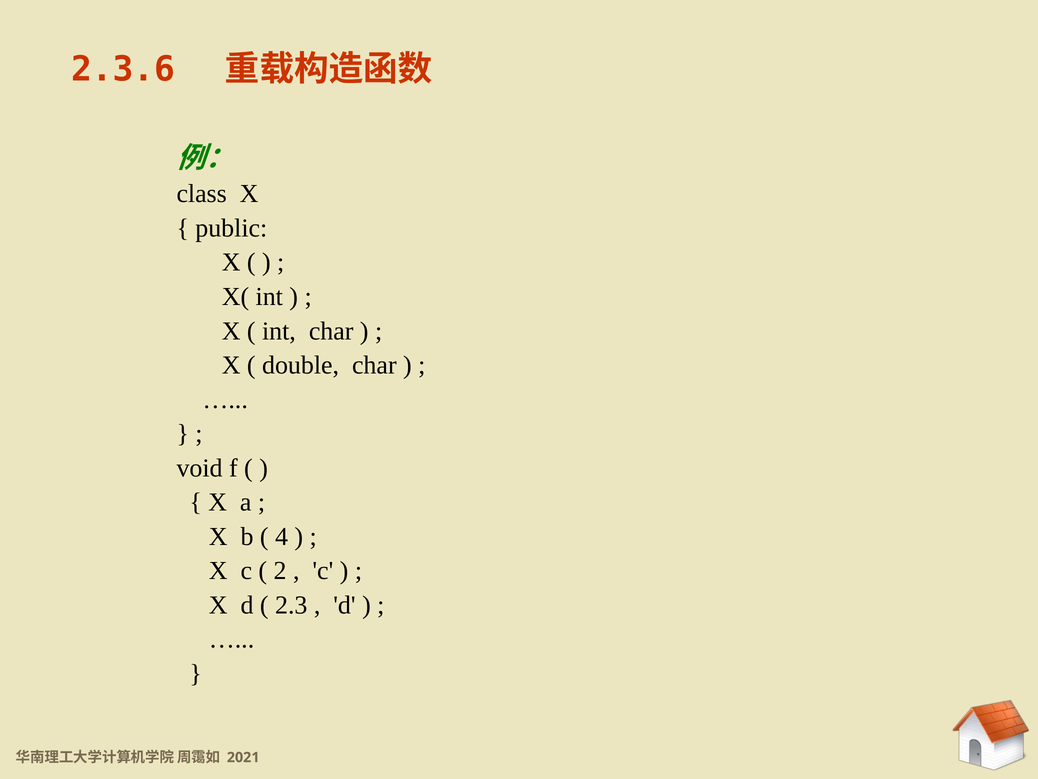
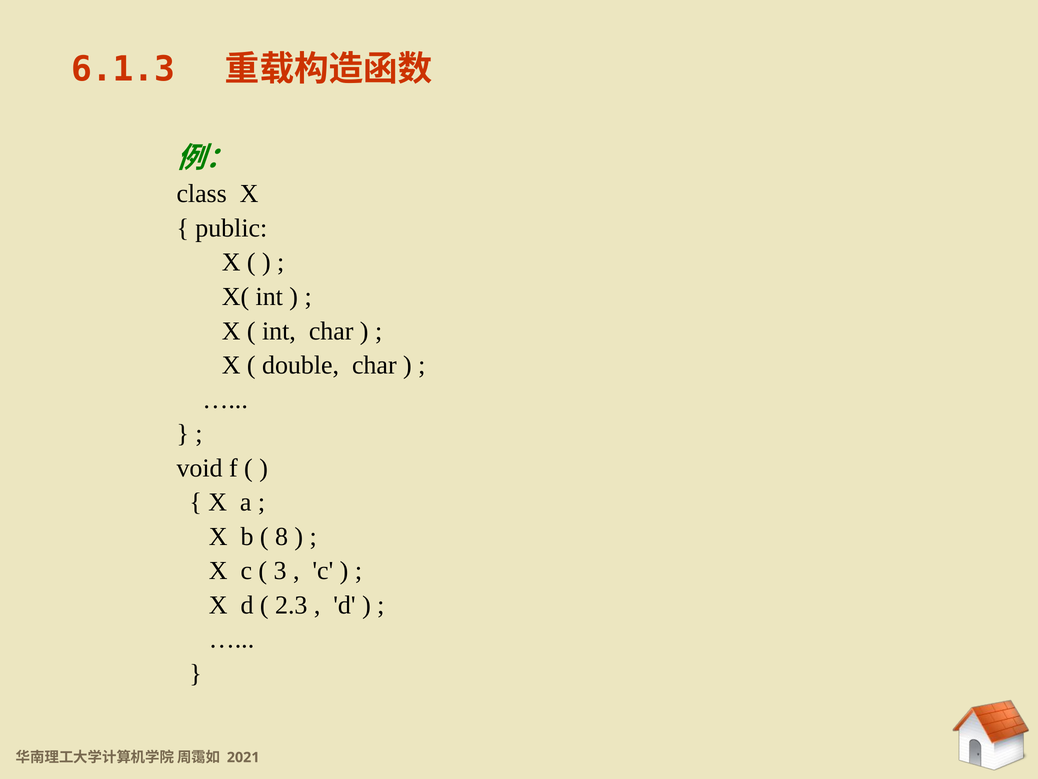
2.3.6: 2.3.6 -> 6.1.3
4: 4 -> 8
2: 2 -> 3
